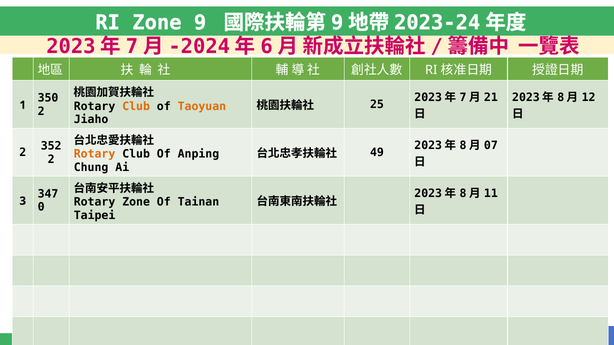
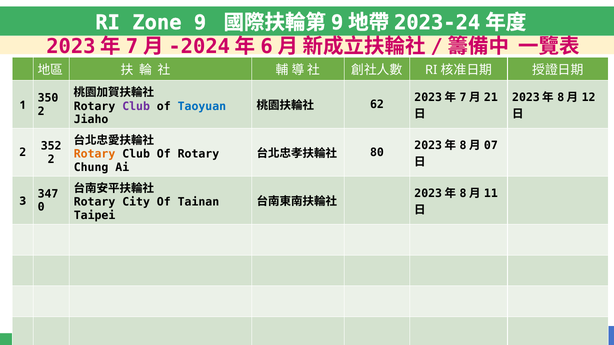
Club at (136, 106) colour: orange -> purple
Taoyuan colour: orange -> blue
25: 25 -> 62
Of Anping: Anping -> Rotary
49: 49 -> 80
Rotary Zone: Zone -> City
